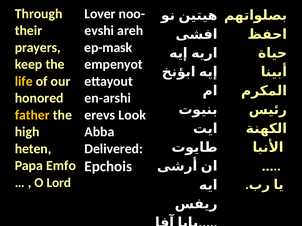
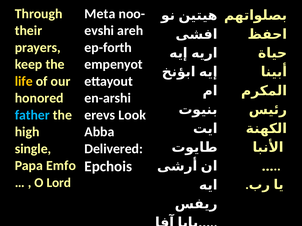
Lover: Lover -> Meta
ep-mask: ep-mask -> ep-forth
father colour: yellow -> light blue
heten: heten -> single
